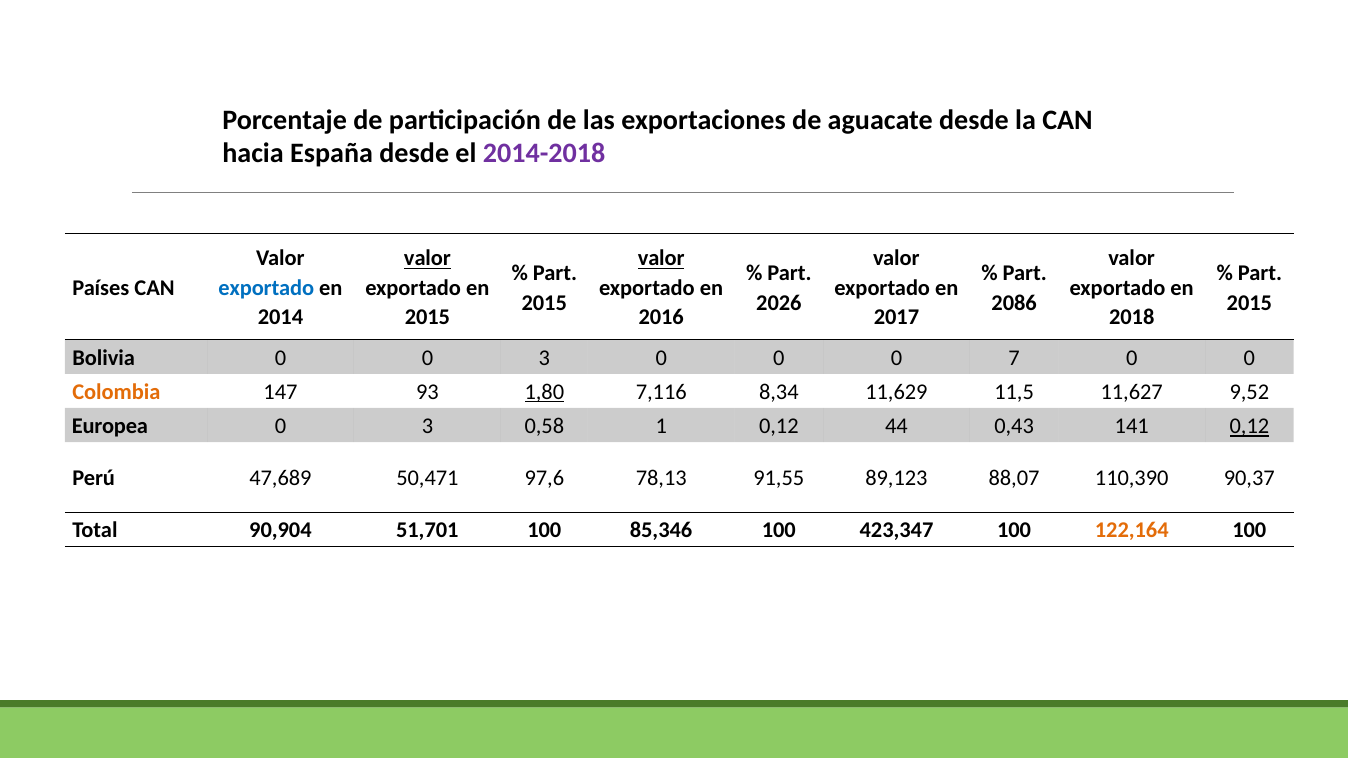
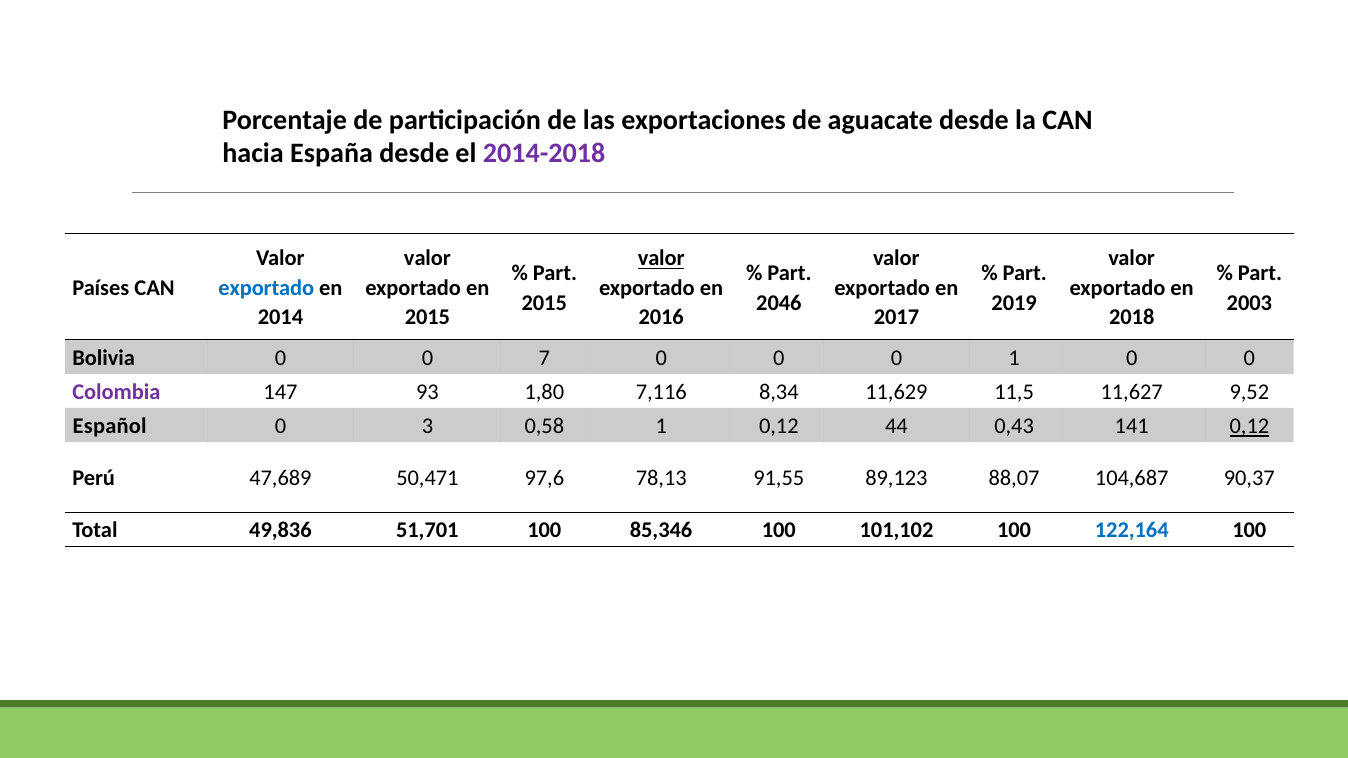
valor at (427, 259) underline: present -> none
2026: 2026 -> 2046
2086: 2086 -> 2019
2015 at (1249, 303): 2015 -> 2003
0 0 3: 3 -> 7
0 7: 7 -> 1
Colombia colour: orange -> purple
1,80 underline: present -> none
Europea: Europea -> Español
110,390: 110,390 -> 104,687
90,904: 90,904 -> 49,836
423,347: 423,347 -> 101,102
122,164 colour: orange -> blue
